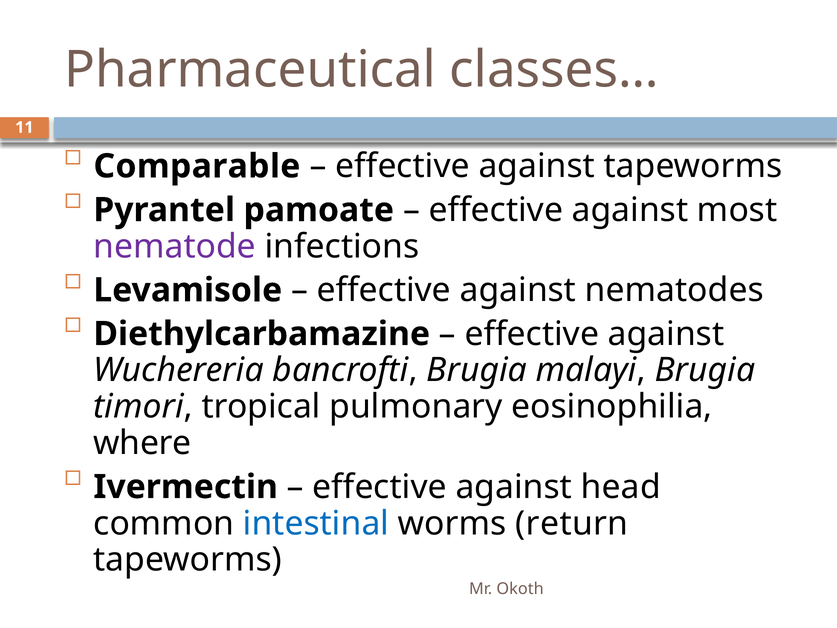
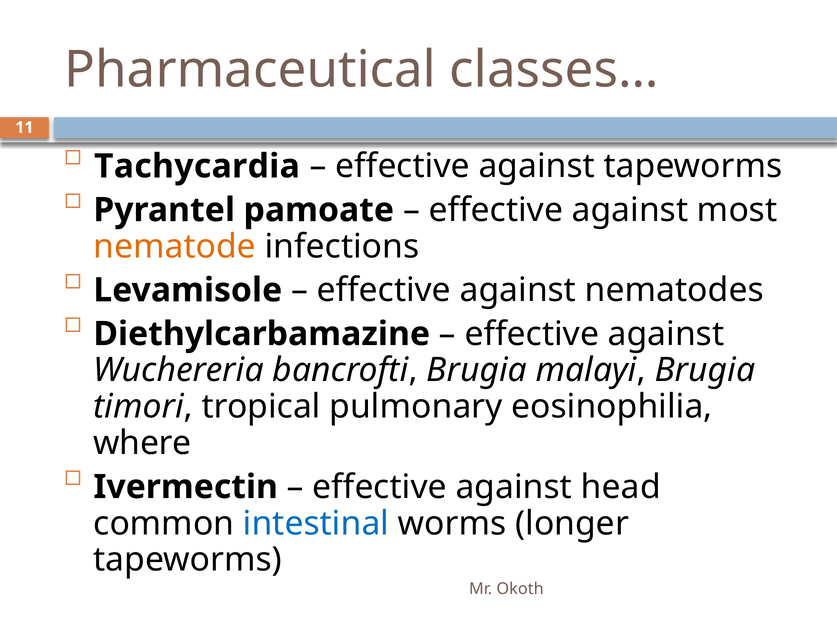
Comparable: Comparable -> Tachycardia
nematode colour: purple -> orange
return: return -> longer
